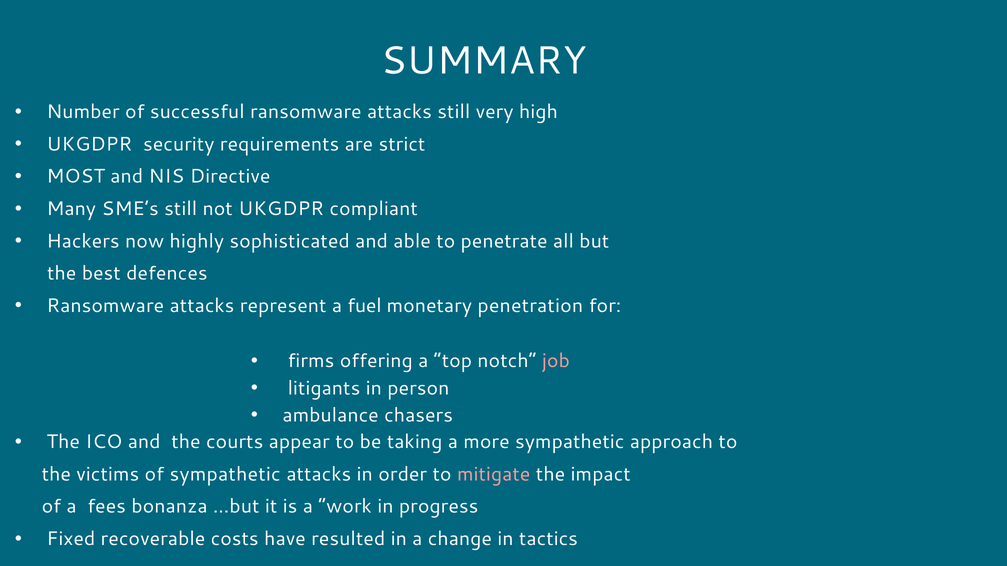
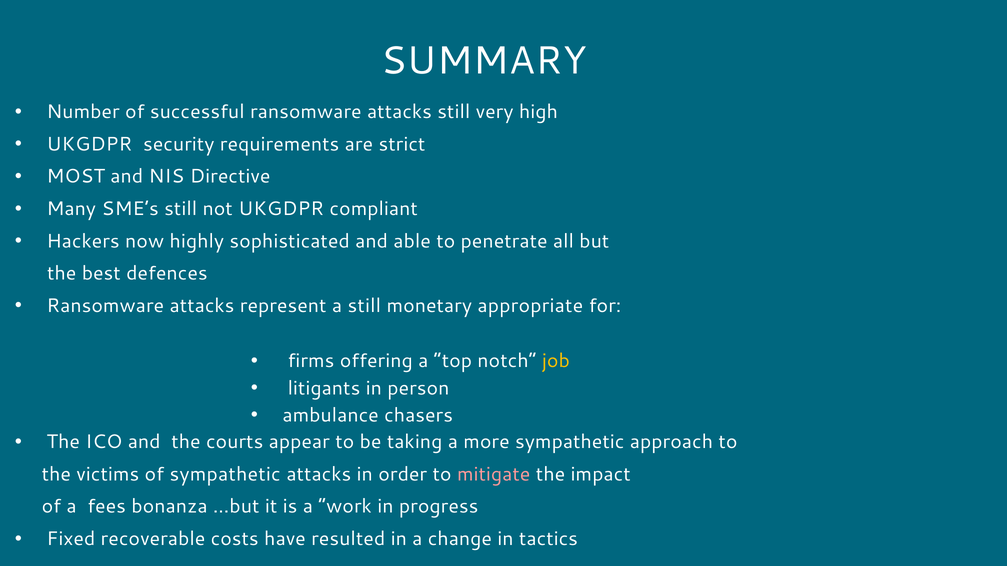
a fuel: fuel -> still
penetration: penetration -> appropriate
job colour: pink -> yellow
